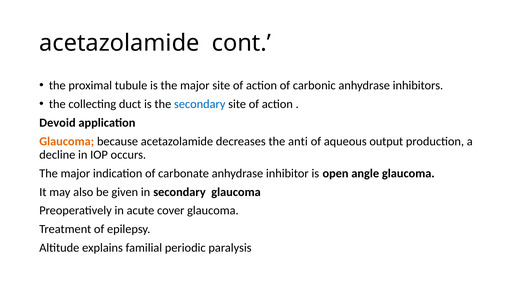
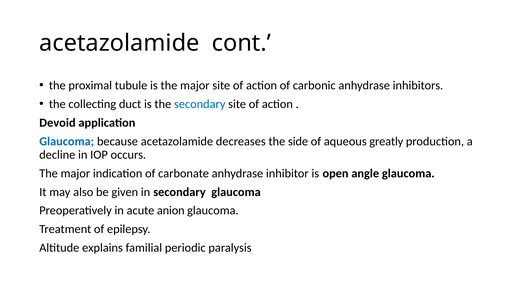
Glaucoma at (67, 142) colour: orange -> blue
anti: anti -> side
output: output -> greatly
cover: cover -> anion
